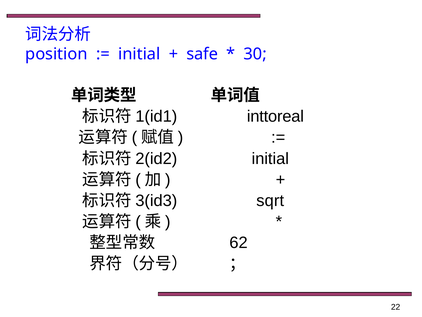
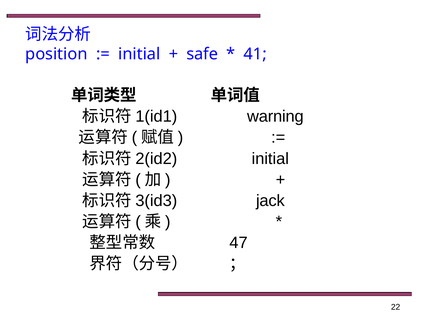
30: 30 -> 41
inttoreal: inttoreal -> warning
sqrt: sqrt -> jack
62: 62 -> 47
